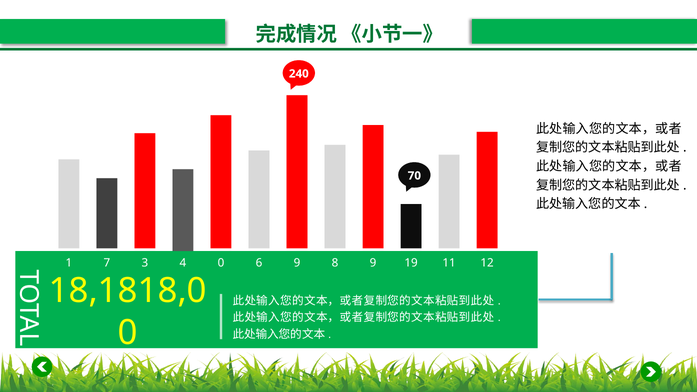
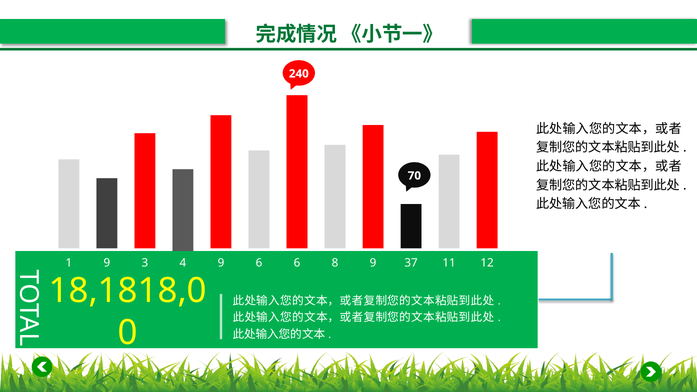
1 7: 7 -> 9
4 0: 0 -> 9
6 9: 9 -> 6
19: 19 -> 37
